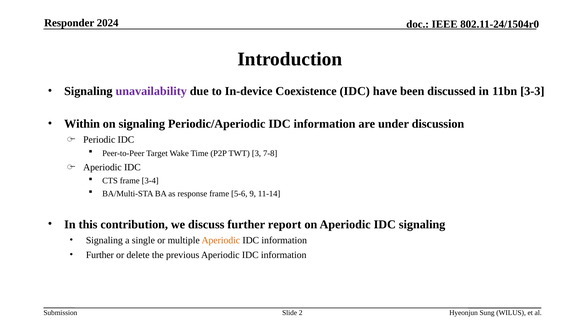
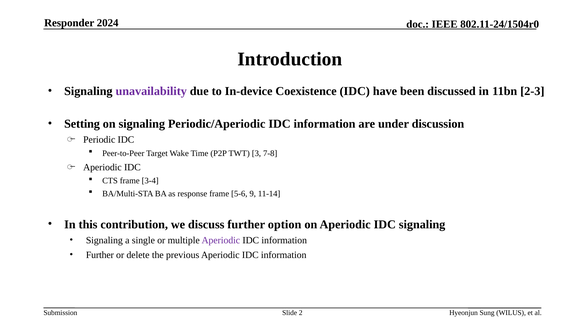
3-3: 3-3 -> 2-3
Within: Within -> Setting
report: report -> option
Aperiodic at (221, 240) colour: orange -> purple
